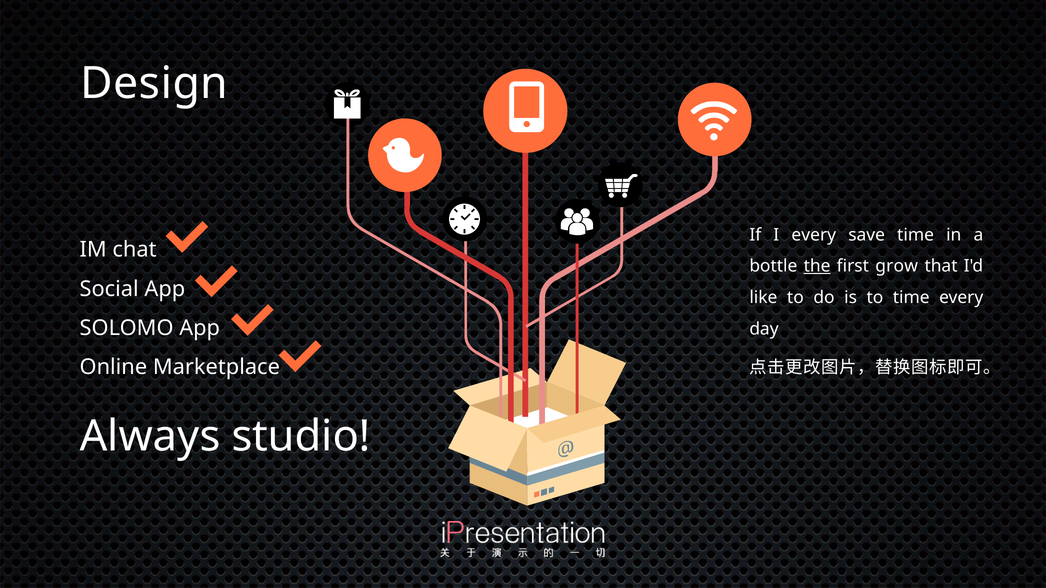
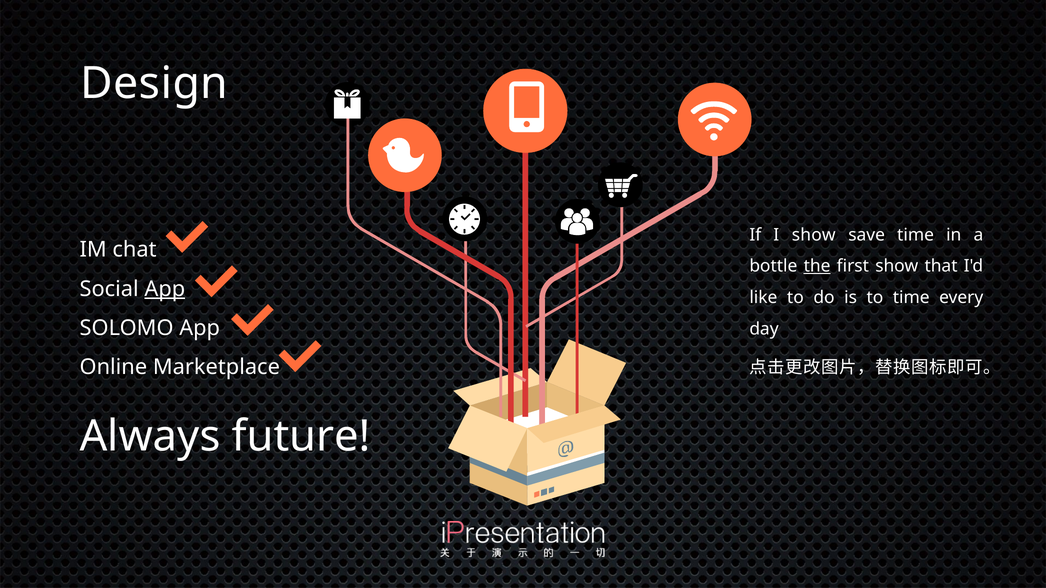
I every: every -> show
first grow: grow -> show
App at (165, 289) underline: none -> present
studio: studio -> future
